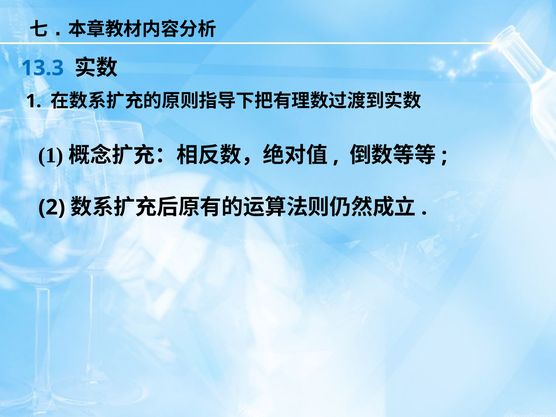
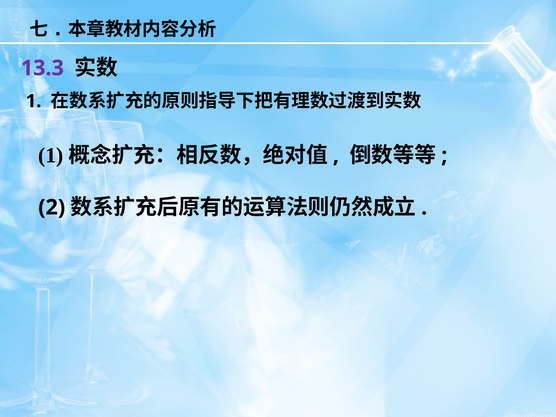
13.3 colour: blue -> purple
